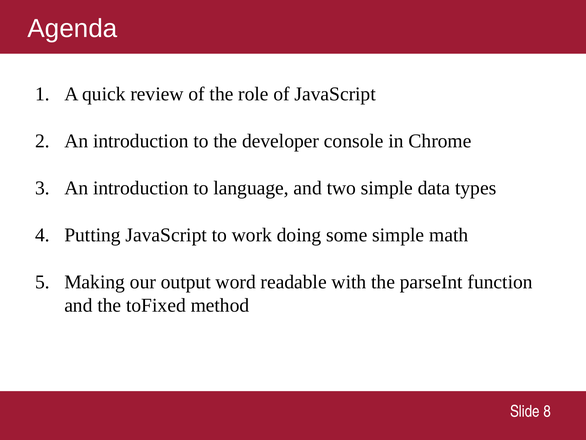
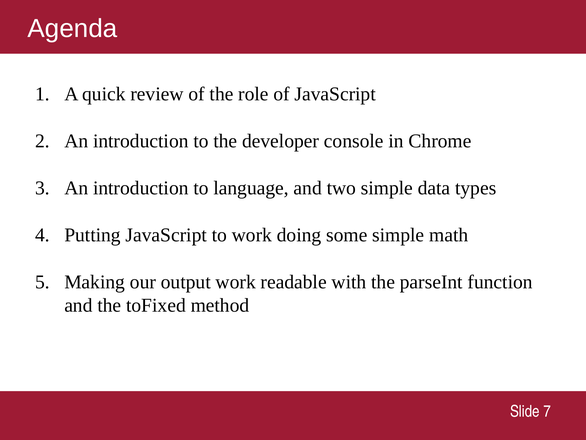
output word: word -> work
8: 8 -> 7
